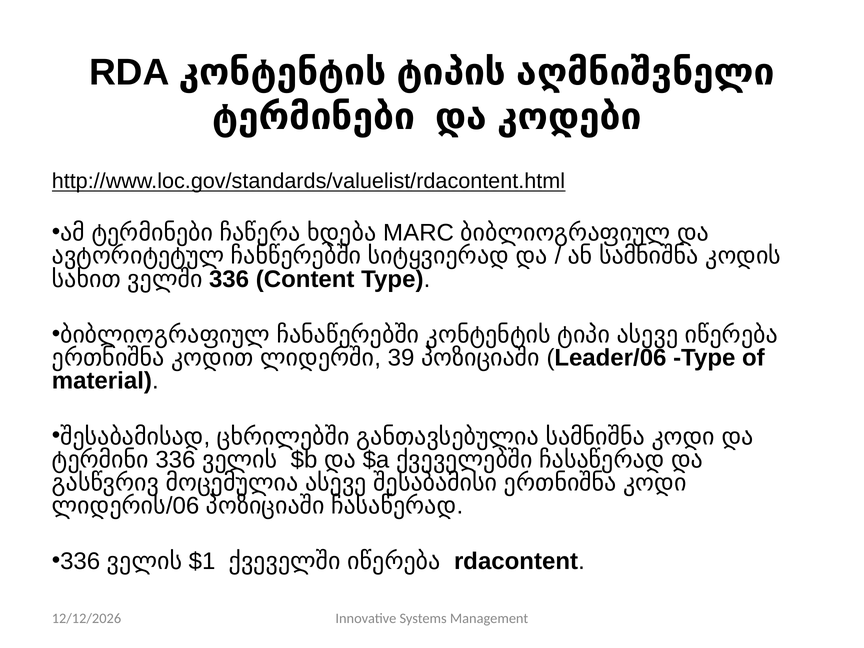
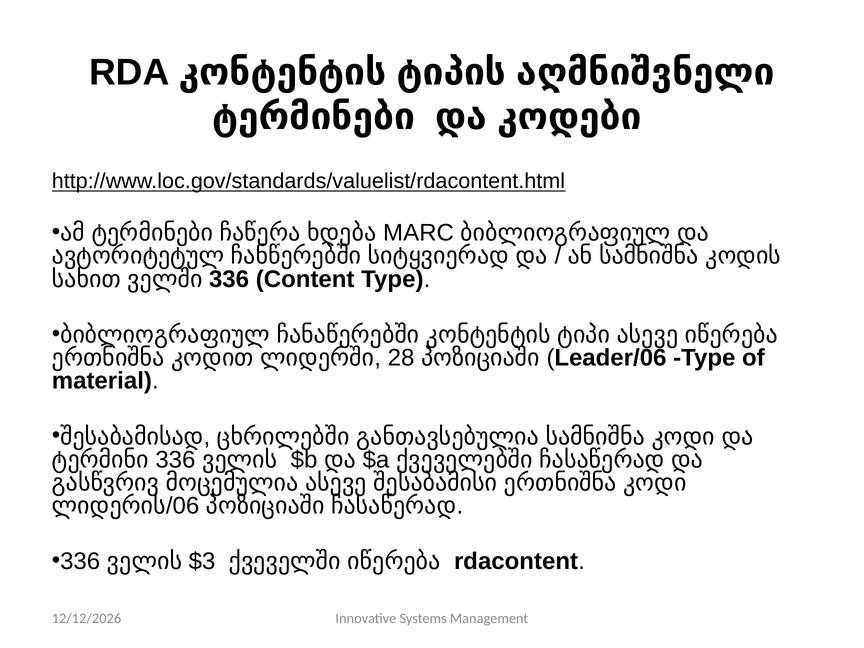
39: 39 -> 28
$1: $1 -> $3
